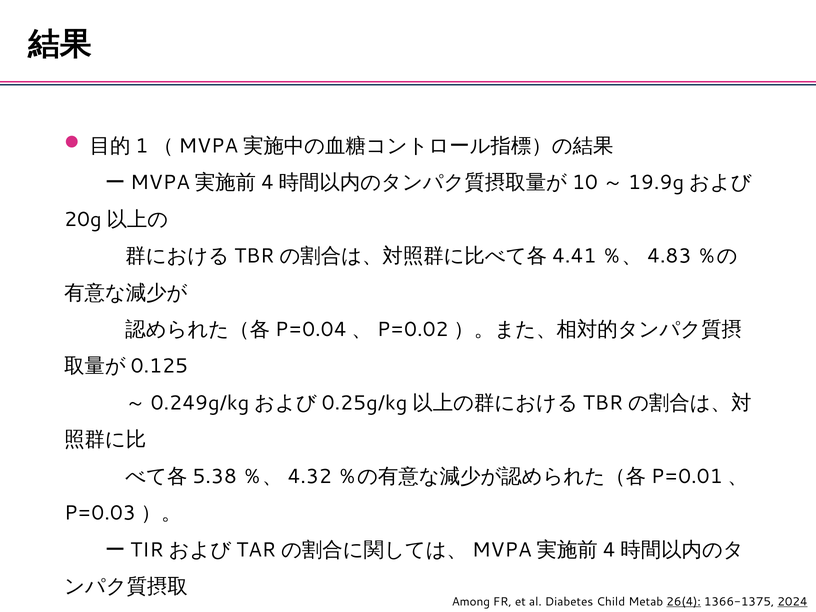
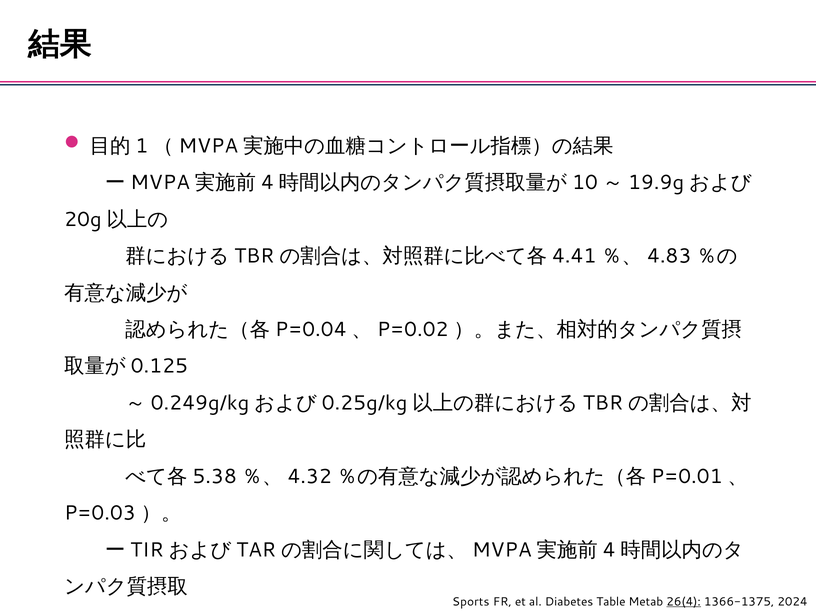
Among: Among -> Sports
Child: Child -> Table
2024 underline: present -> none
